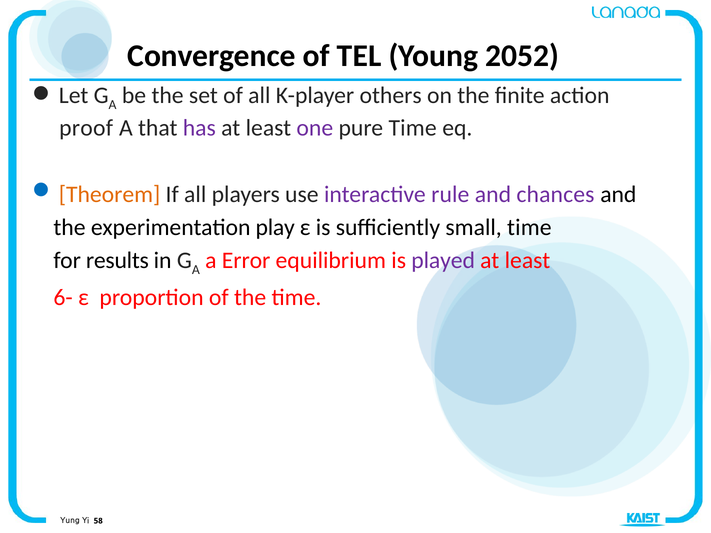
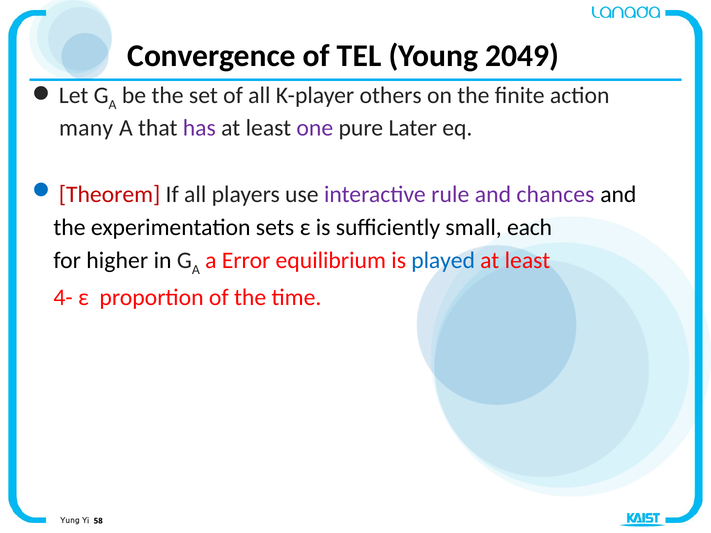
2052: 2052 -> 2049
proof: proof -> many
pure Time: Time -> Later
Theorem colour: orange -> red
play: play -> sets
small time: time -> each
results: results -> higher
played colour: purple -> blue
6-: 6- -> 4-
